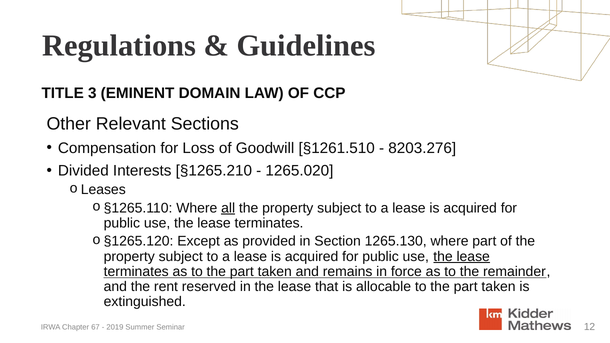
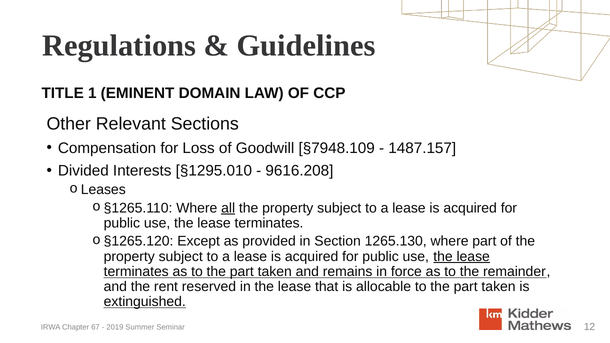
3: 3 -> 1
§1261.510: §1261.510 -> §7948.109
8203.276: 8203.276 -> 1487.157
§1265.210: §1265.210 -> §1295.010
1265.020: 1265.020 -> 9616.208
extinguished underline: none -> present
